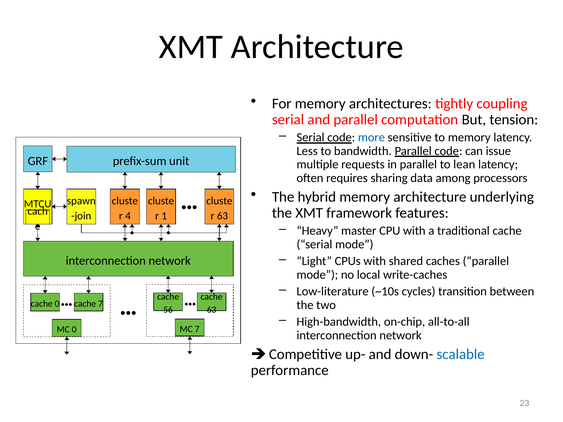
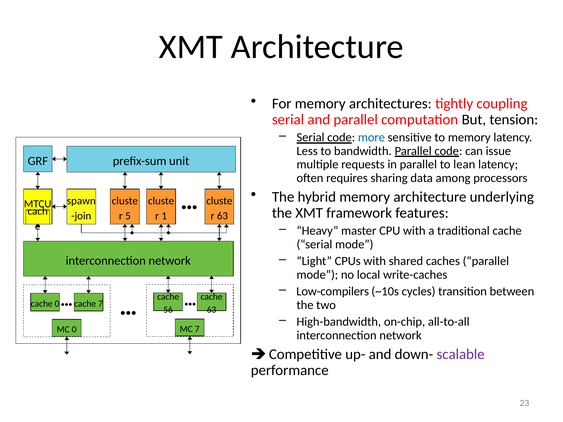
4: 4 -> 5
Low-literature: Low-literature -> Low-compilers
scalable colour: blue -> purple
